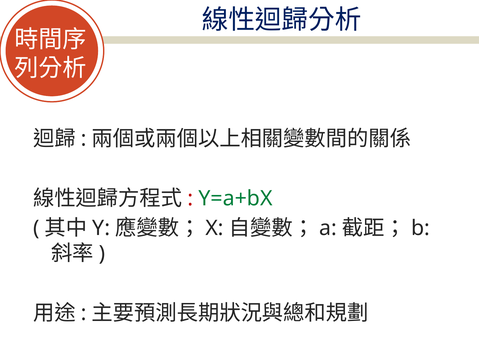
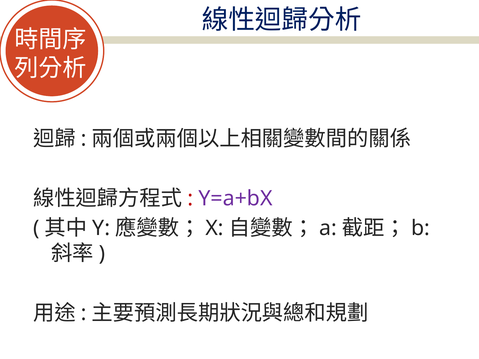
Y=a+bX colour: green -> purple
